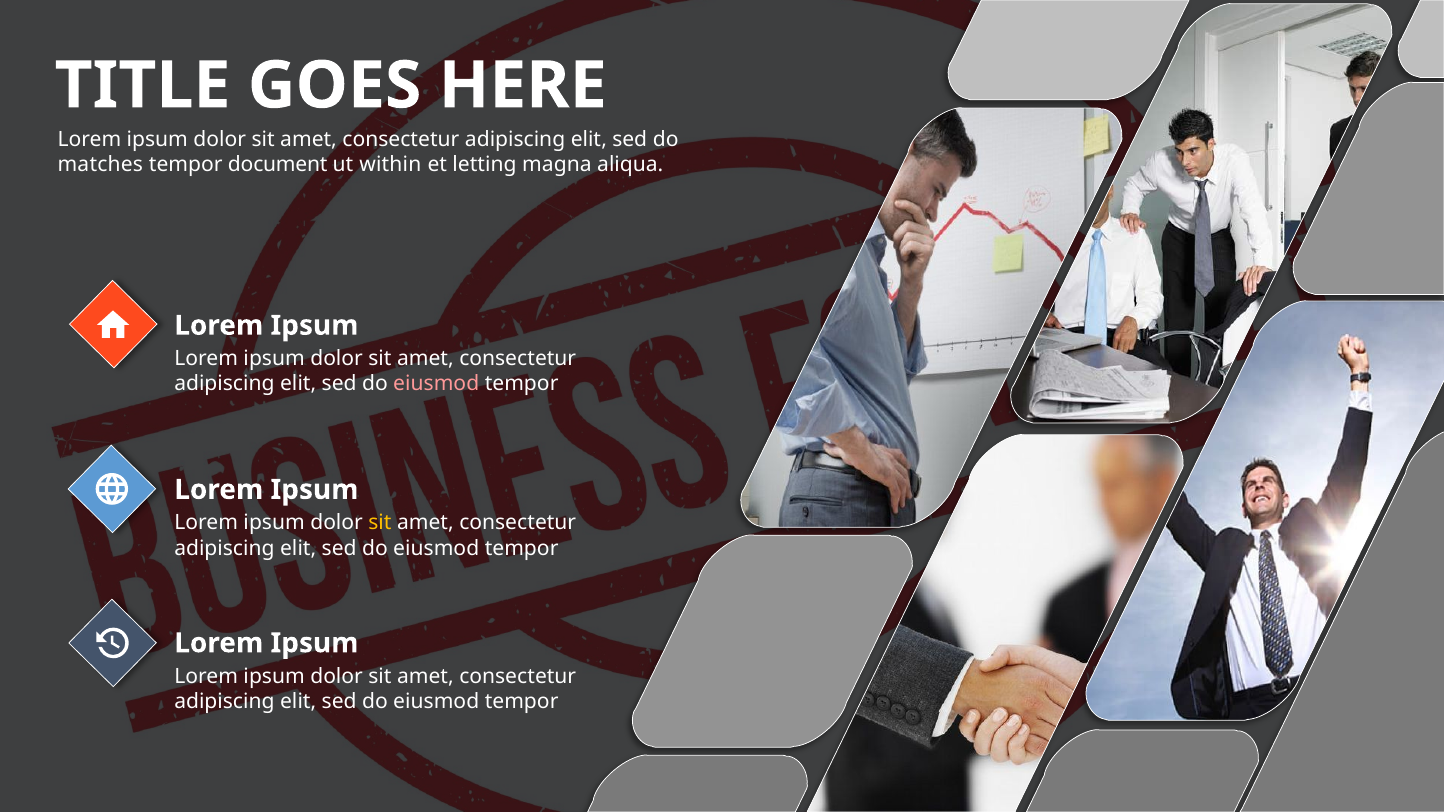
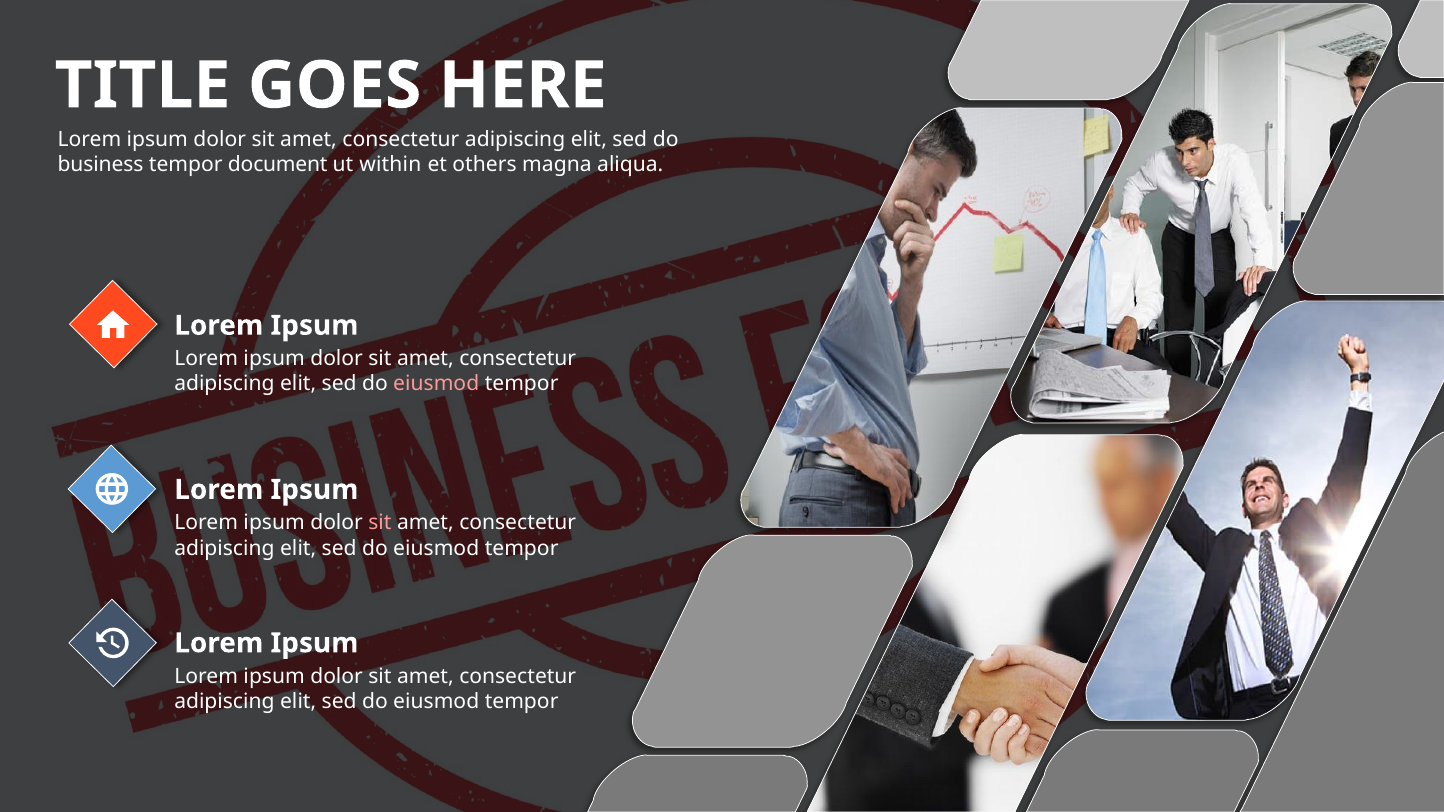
matches: matches -> business
letting: letting -> others
sit at (380, 523) colour: yellow -> pink
